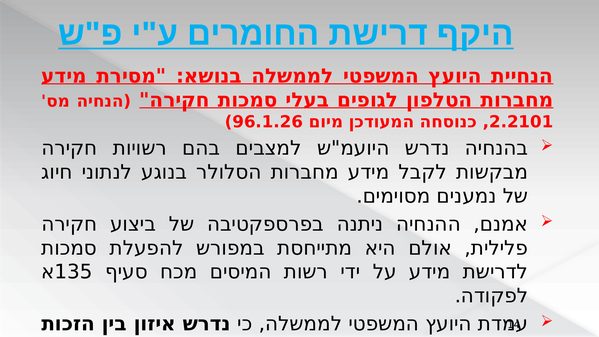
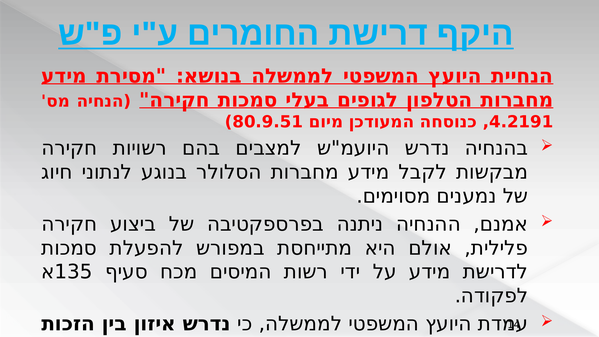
96.1.26: 96.1.26 -> 80.9.51
2.2101: 2.2101 -> 4.2191
